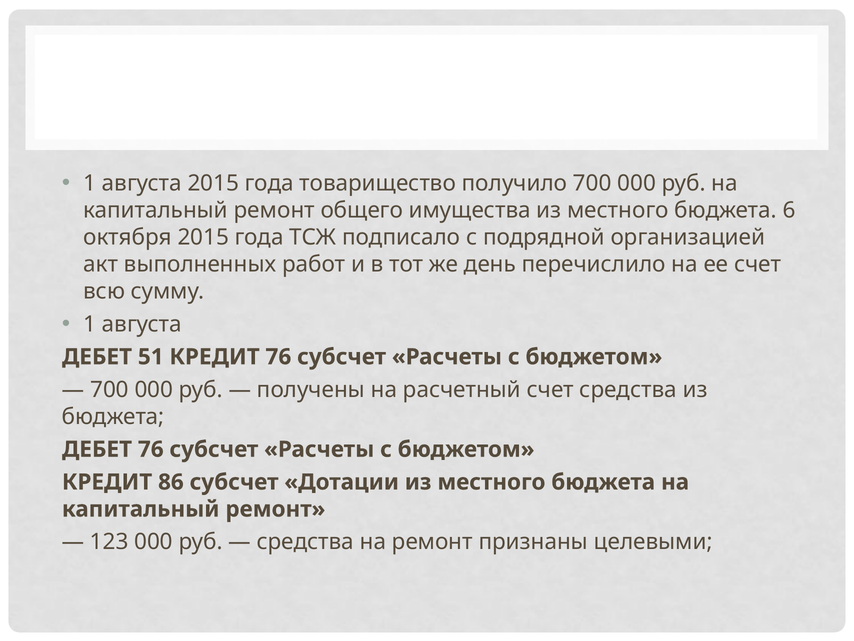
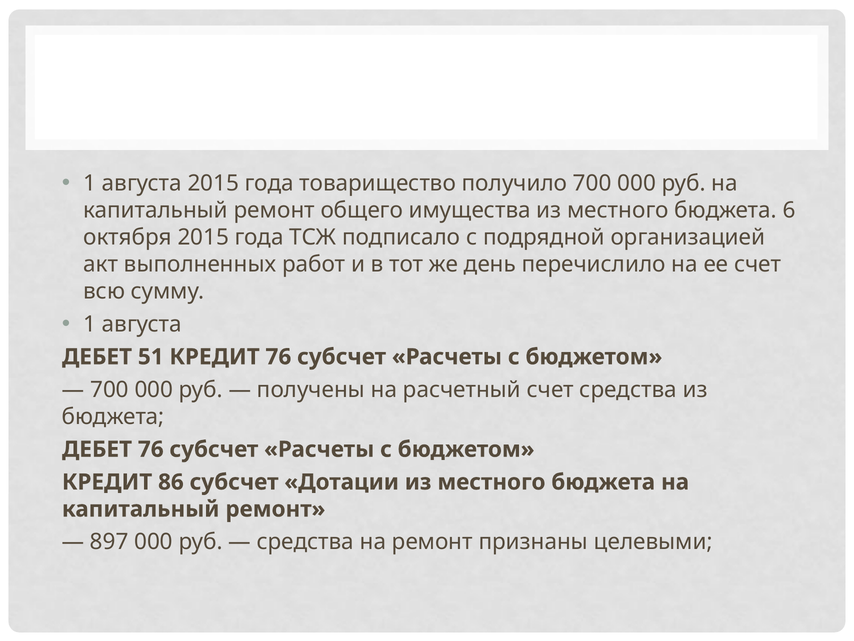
123: 123 -> 897
